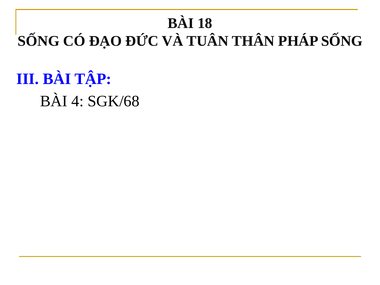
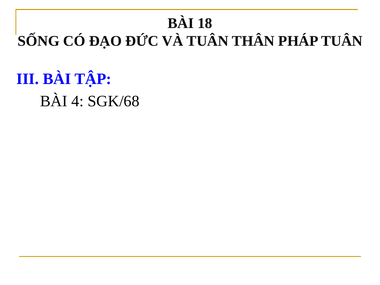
PHÁP SỐNG: SỐNG -> TUÂN
